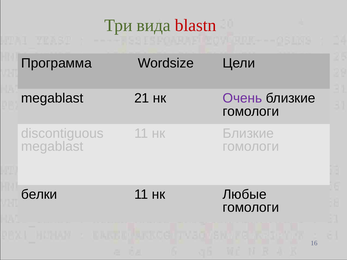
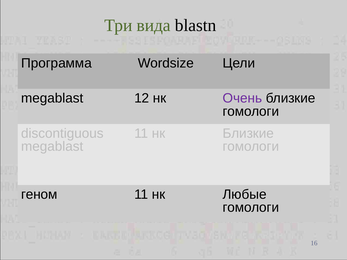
blastn colour: red -> black
21: 21 -> 12
белки: белки -> геном
